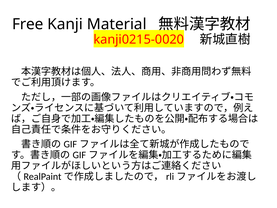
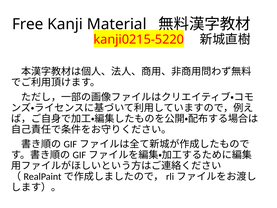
kanji0215-0020: kanji0215-0020 -> kanji0215-5220
